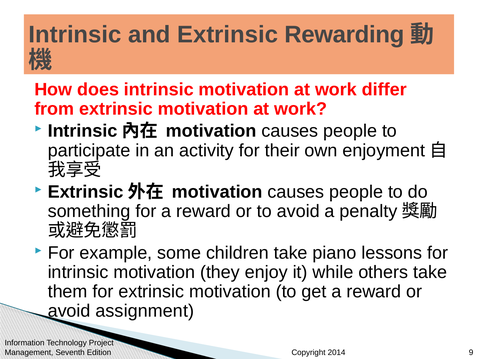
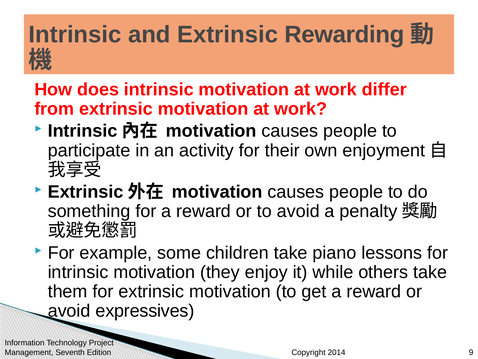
assignment: assignment -> expressives
